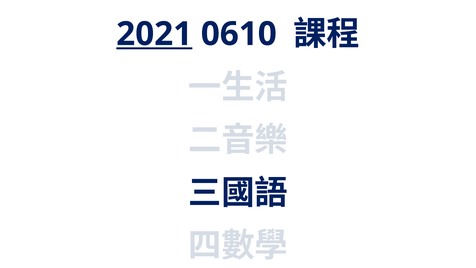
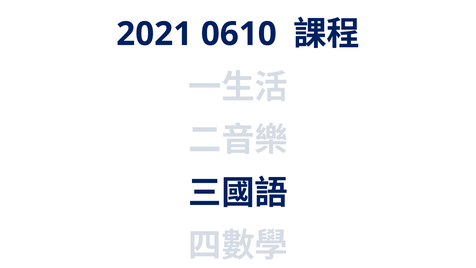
2021 underline: present -> none
